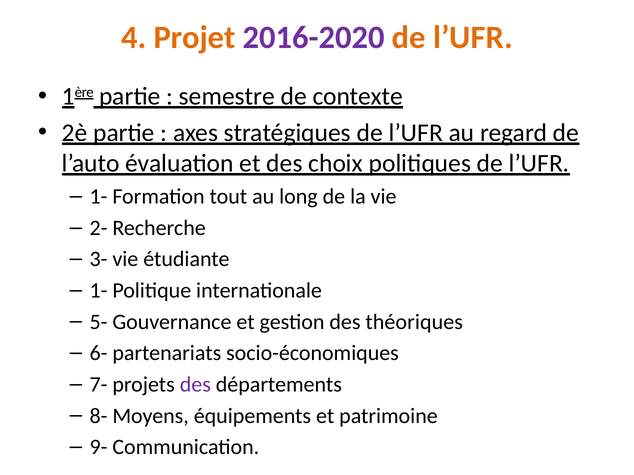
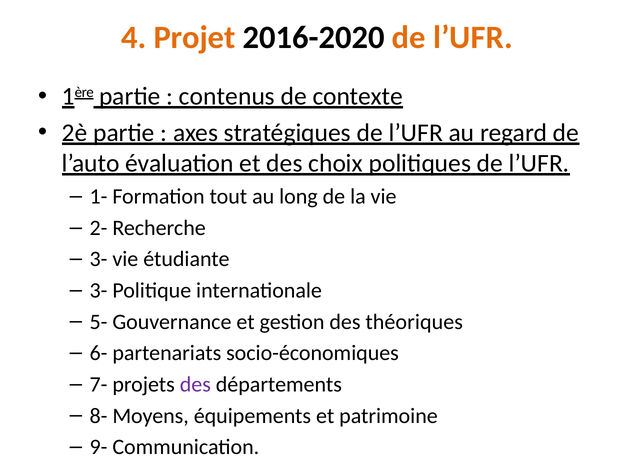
2016-2020 colour: purple -> black
semestre: semestre -> contenus
1- at (98, 291): 1- -> 3-
